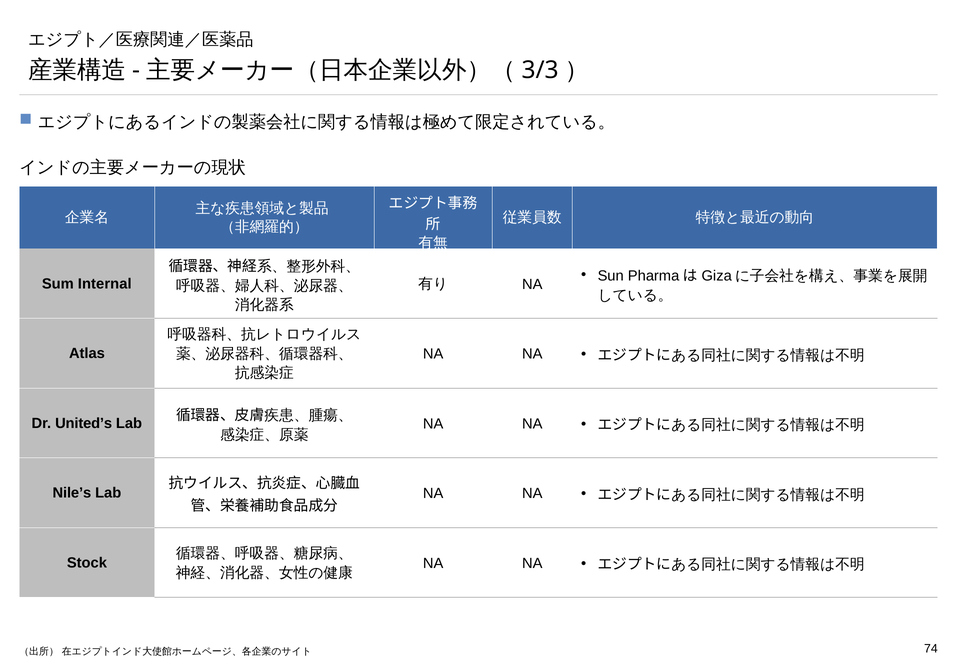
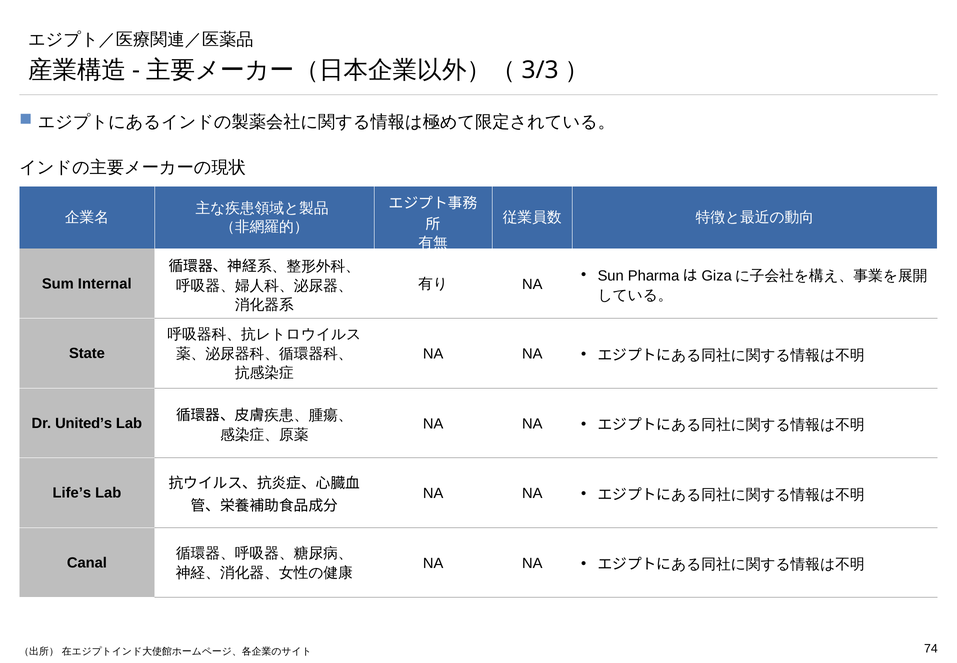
Atlas: Atlas -> State
Nile’s: Nile’s -> Life’s
Stock: Stock -> Canal
